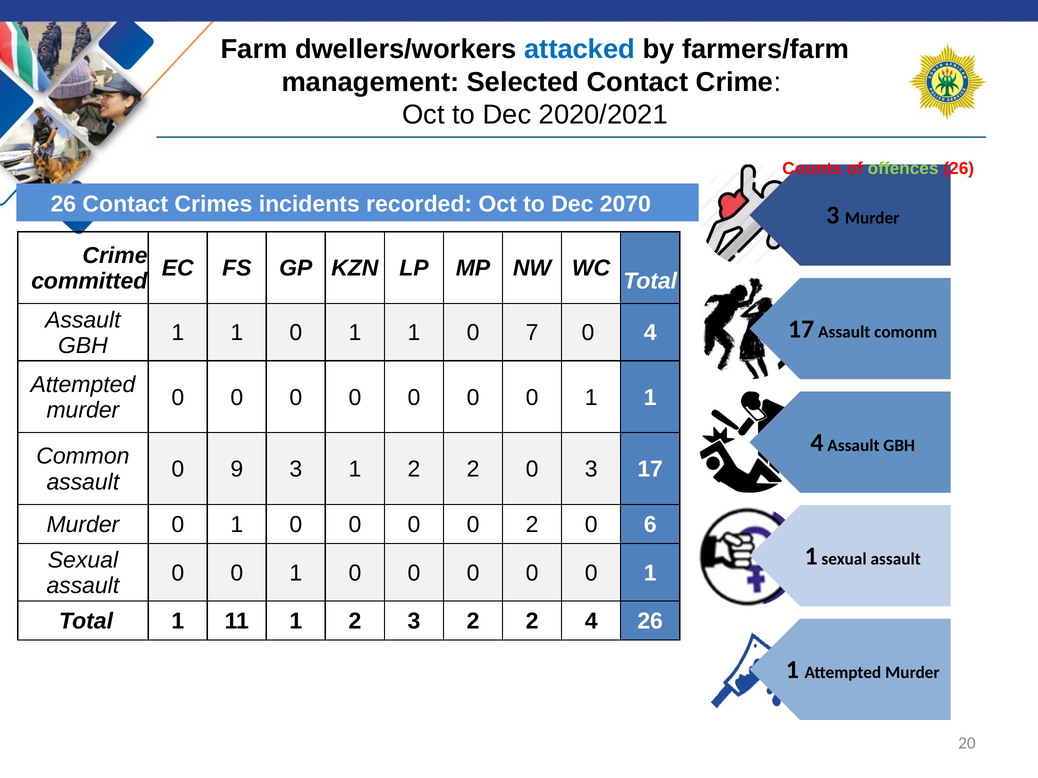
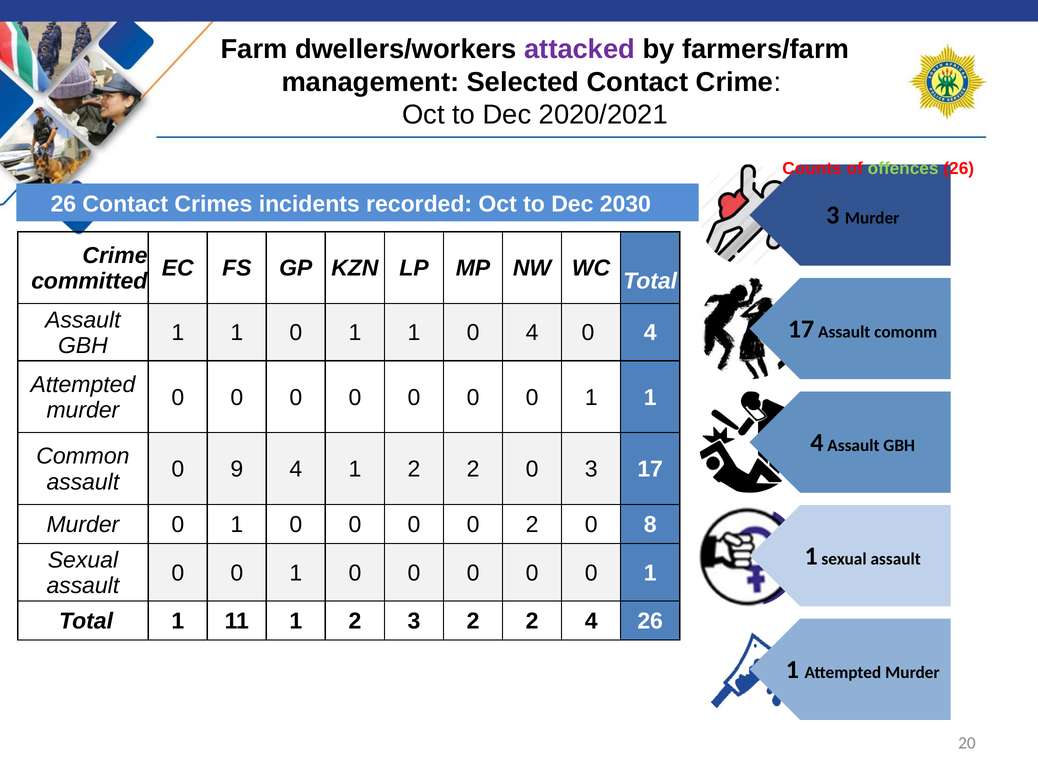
attacked colour: blue -> purple
2070: 2070 -> 2030
1 0 7: 7 -> 4
9 3: 3 -> 4
6: 6 -> 8
